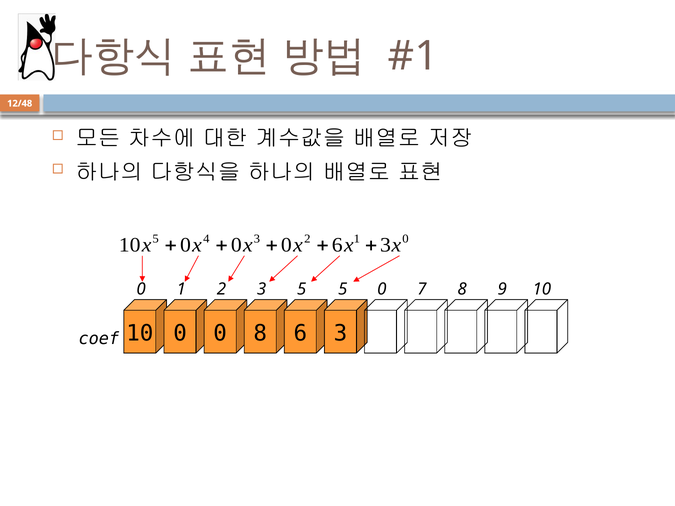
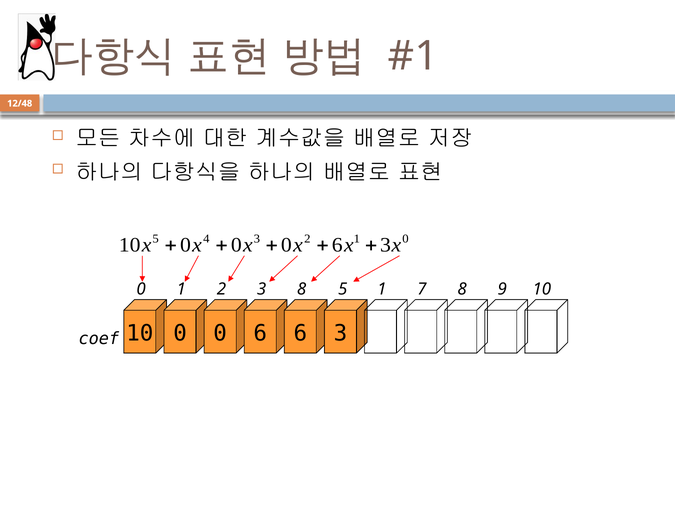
3 5: 5 -> 8
5 0: 0 -> 1
0 8: 8 -> 6
